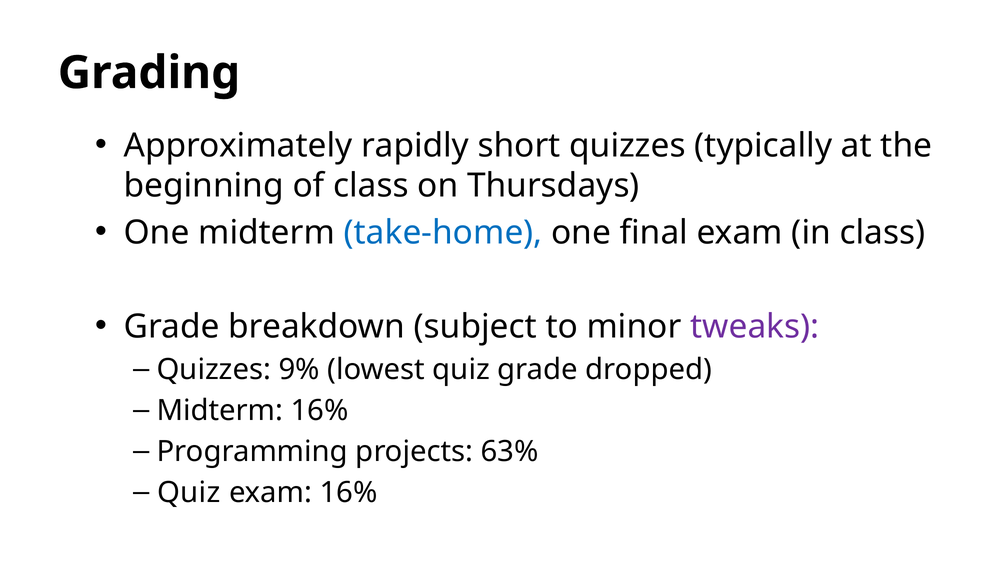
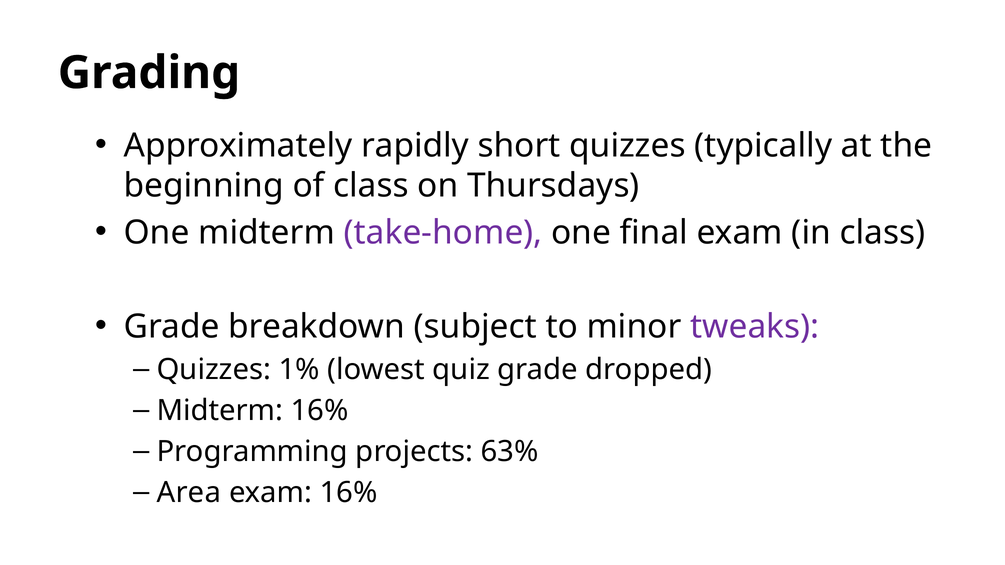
take-home colour: blue -> purple
9%: 9% -> 1%
Quiz at (189, 493): Quiz -> Area
